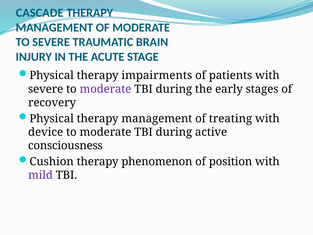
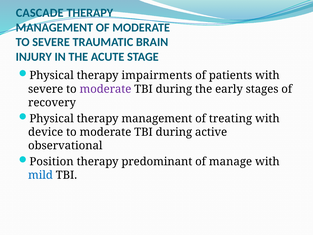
consciousness: consciousness -> observational
Cushion: Cushion -> Position
phenomenon: phenomenon -> predominant
position: position -> manage
mild colour: purple -> blue
